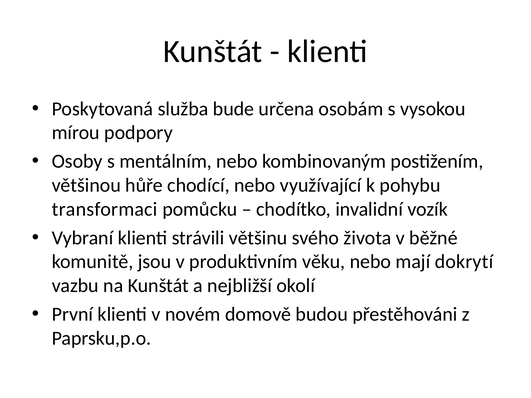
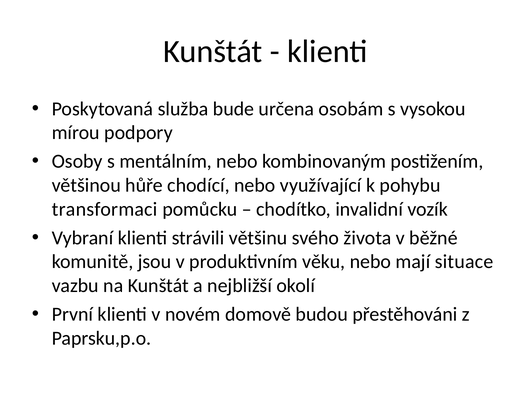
dokrytí: dokrytí -> situace
